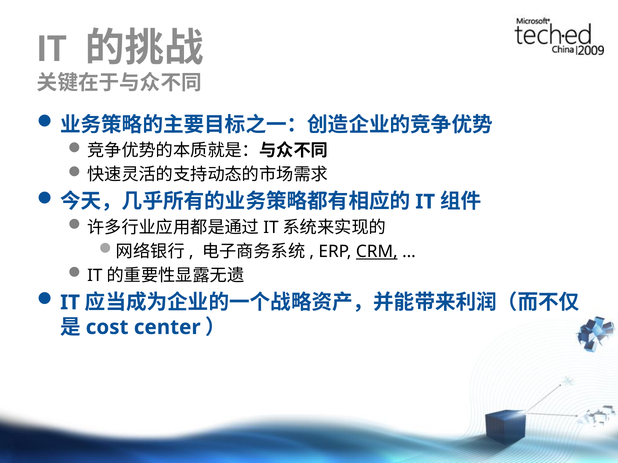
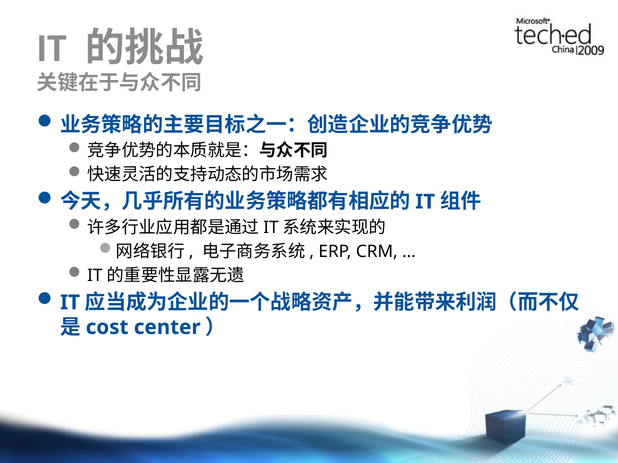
CRM underline: present -> none
